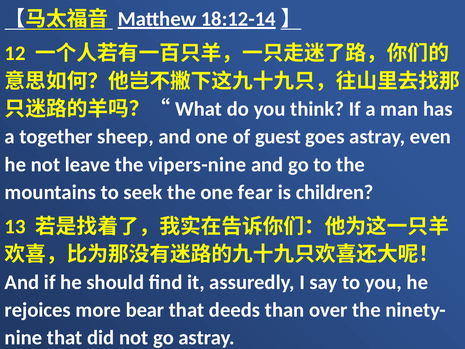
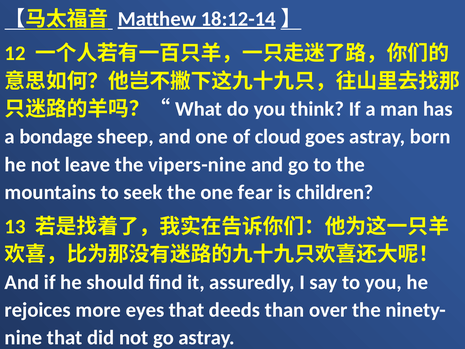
together: together -> bondage
guest: guest -> cloud
even: even -> born
bear: bear -> eyes
